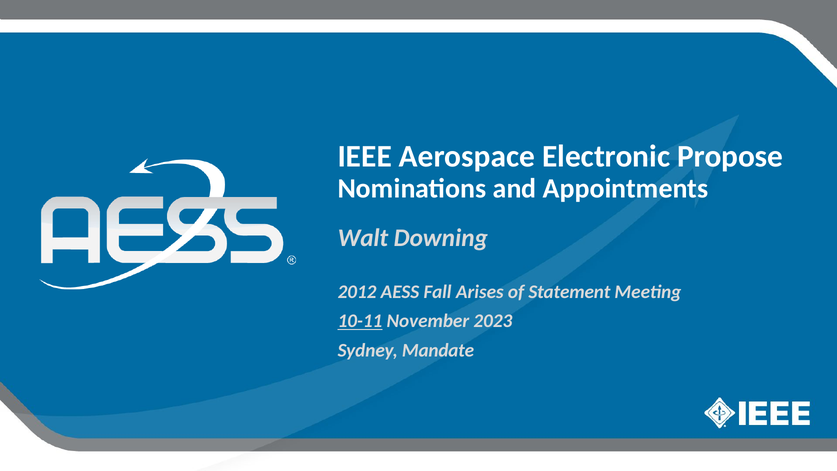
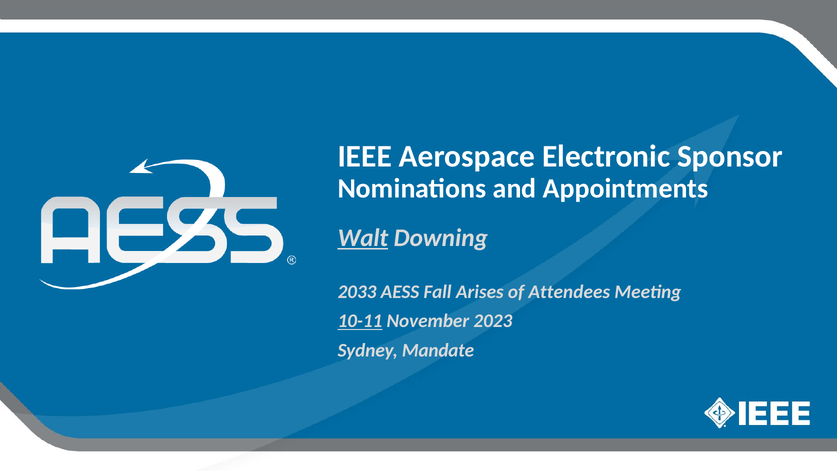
Propose: Propose -> Sponsor
Walt underline: none -> present
2012: 2012 -> 2033
Statement: Statement -> Attendees
